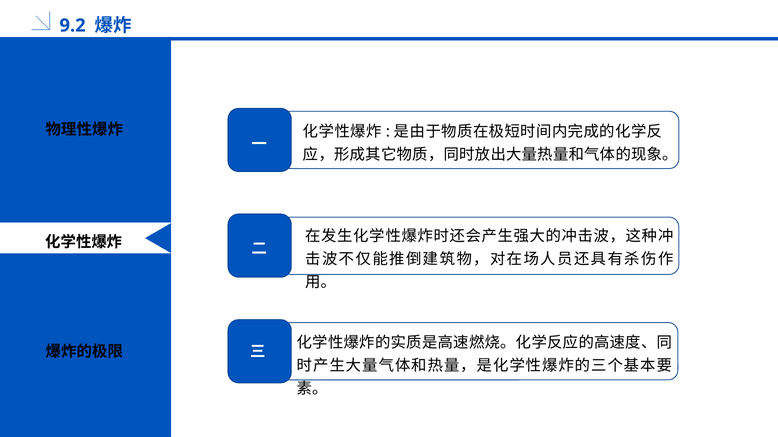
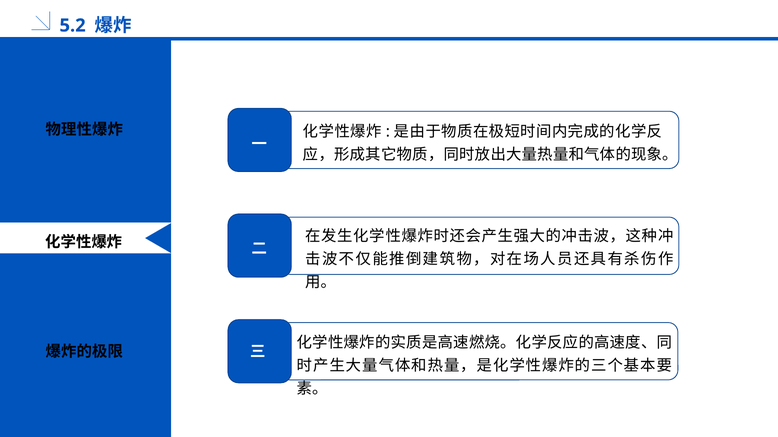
9.2: 9.2 -> 5.2
